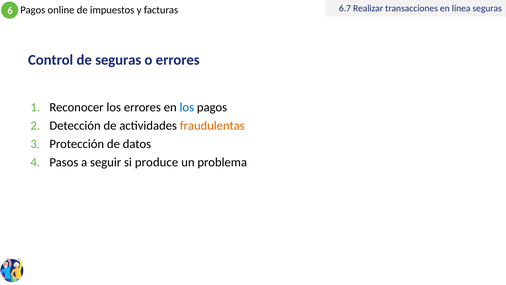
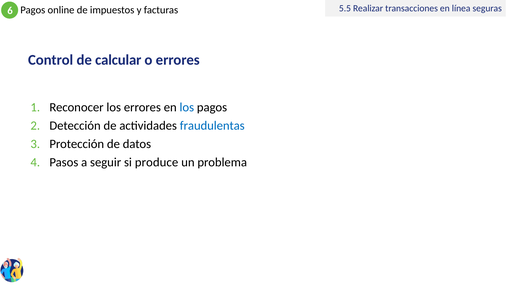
6.7: 6.7 -> 5.5
de seguras: seguras -> calcular
fraudulentas colour: orange -> blue
